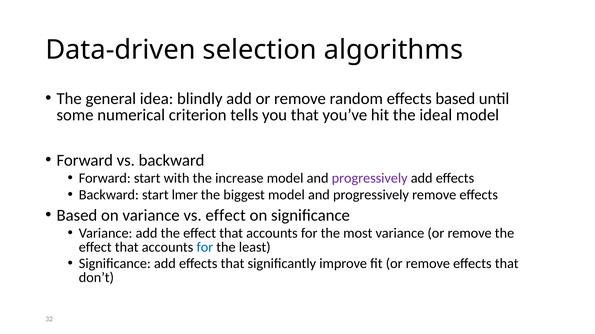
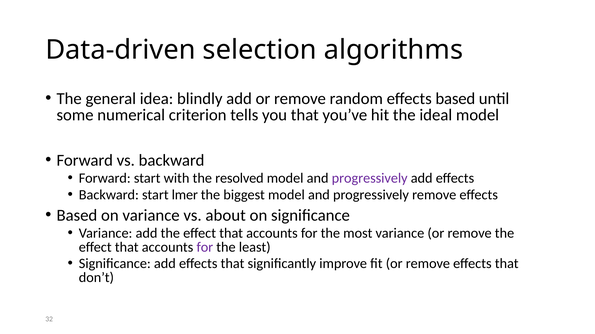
increase: increase -> resolved
vs effect: effect -> about
for at (205, 247) colour: blue -> purple
